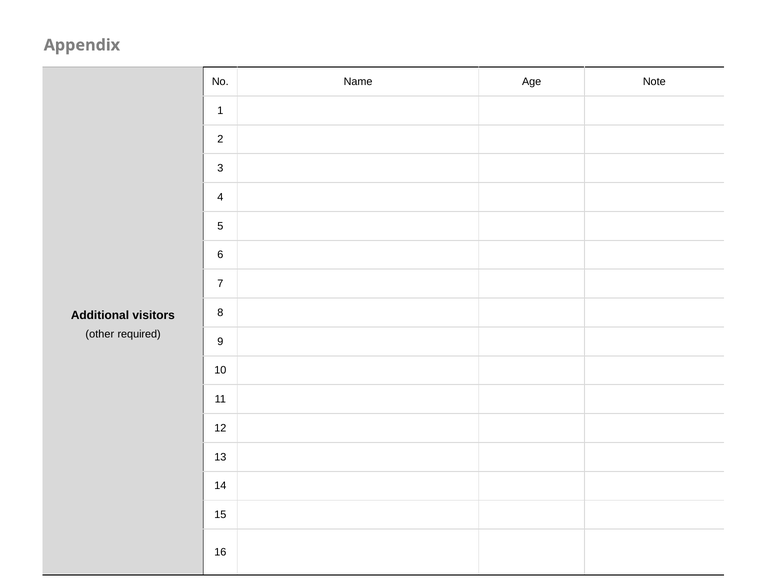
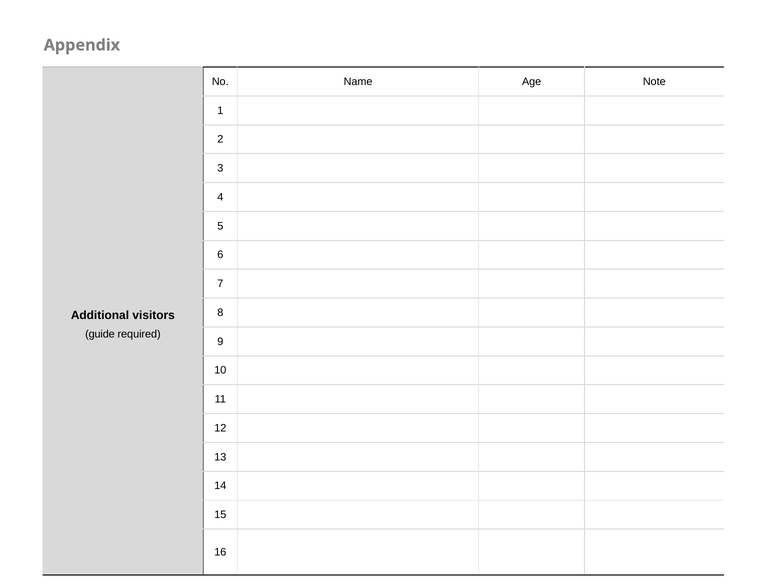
other: other -> guide
